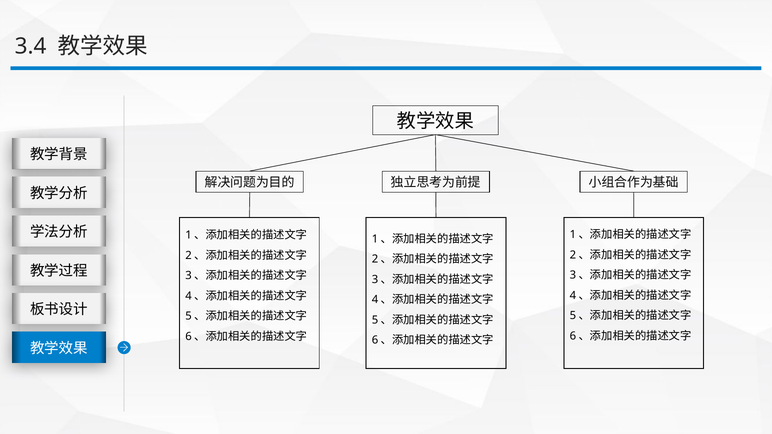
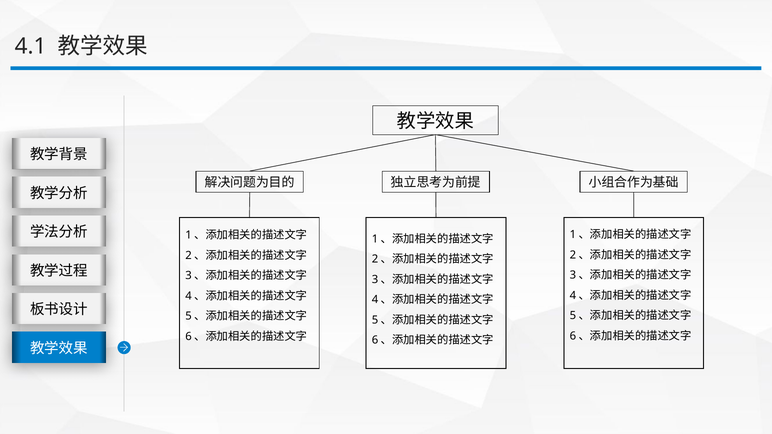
3.4: 3.4 -> 4.1
